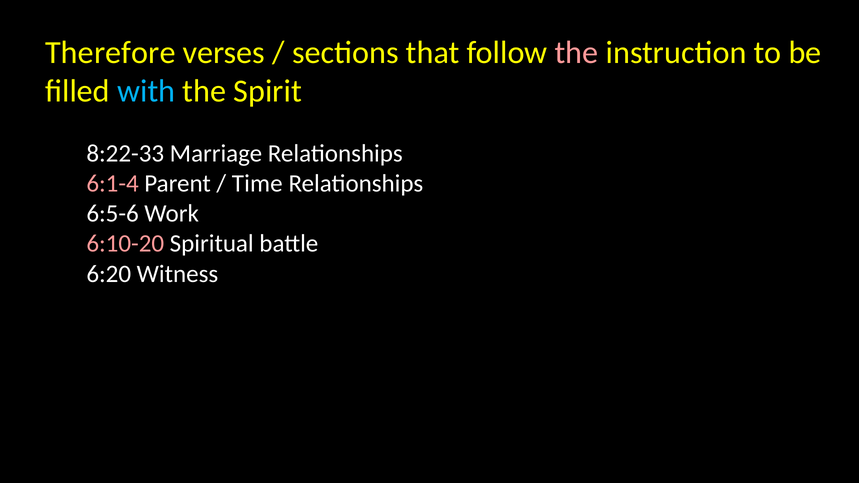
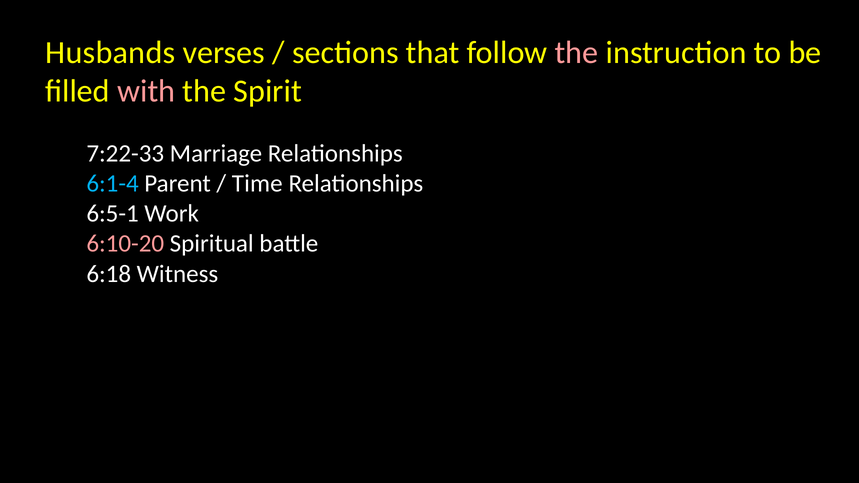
Therefore: Therefore -> Husbands
with colour: light blue -> pink
8:22-33: 8:22-33 -> 7:22-33
6:1-4 colour: pink -> light blue
6:5-6: 6:5-6 -> 6:5-1
6:20: 6:20 -> 6:18
